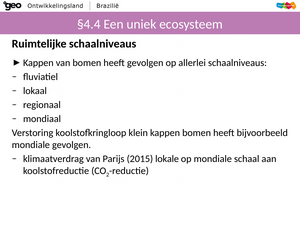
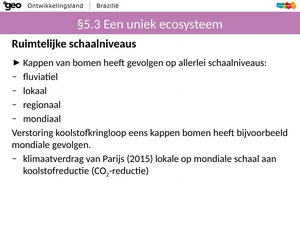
§4.4: §4.4 -> §5.3
klein: klein -> eens
